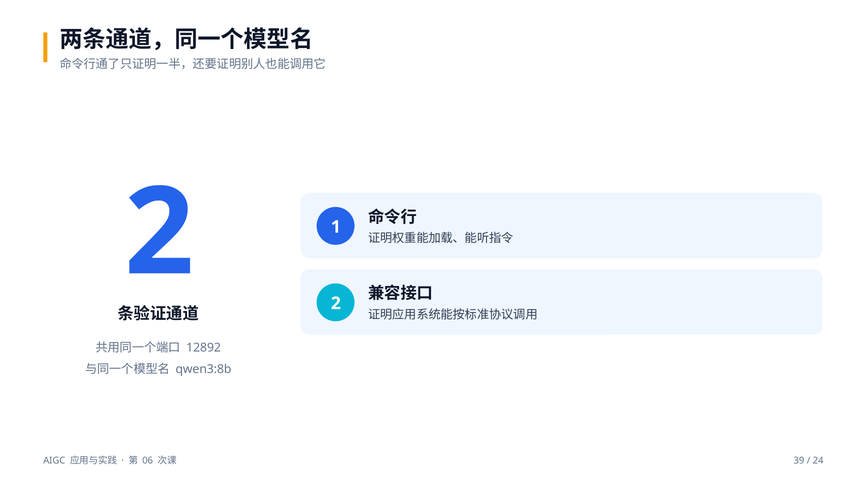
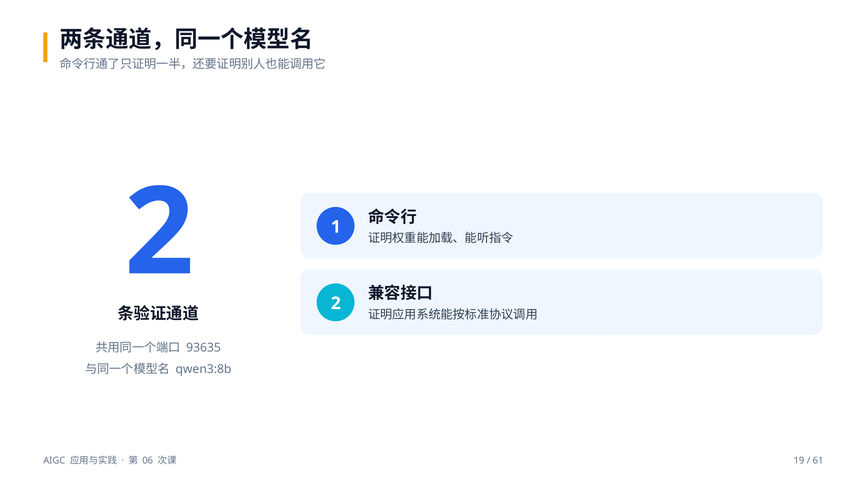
12892: 12892 -> 93635
39: 39 -> 19
24: 24 -> 61
